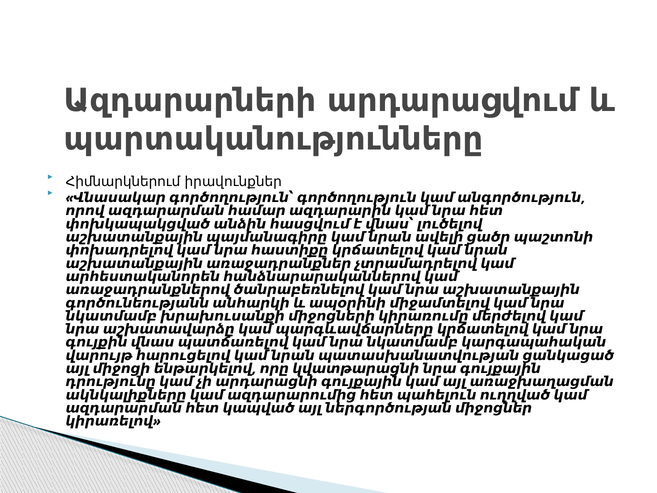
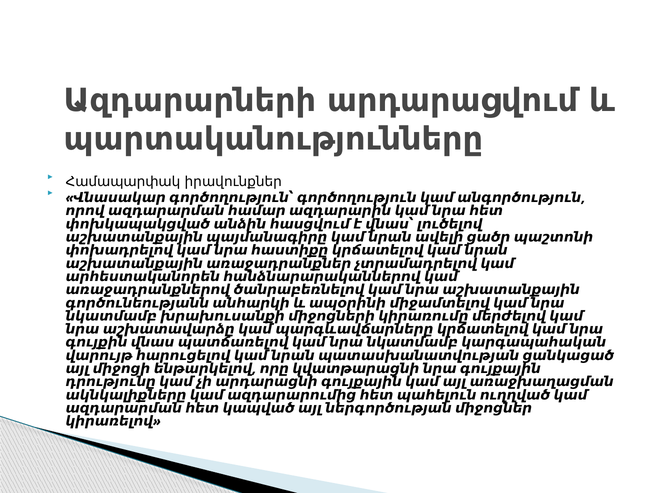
Հիմնարկներում: Հիմնարկներում -> Համապարփակ
